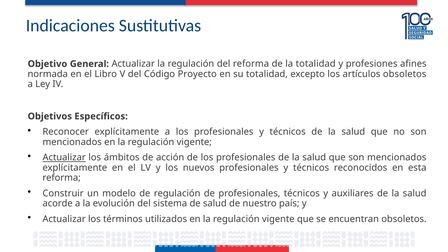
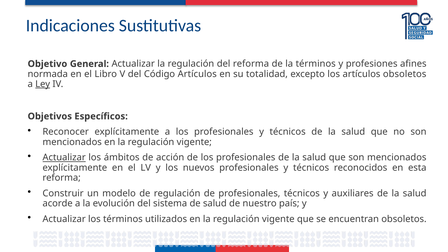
la totalidad: totalidad -> términos
Código Proyecto: Proyecto -> Artículos
Ley underline: none -> present
